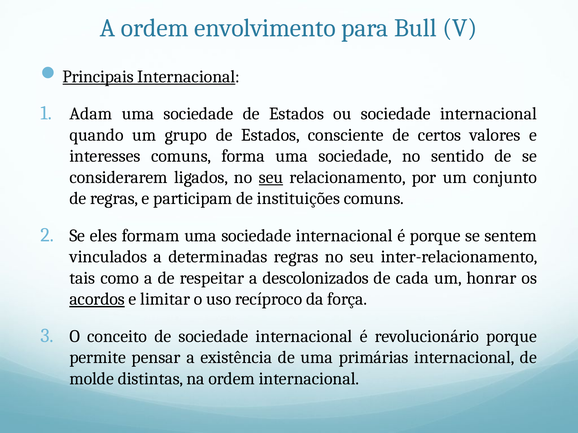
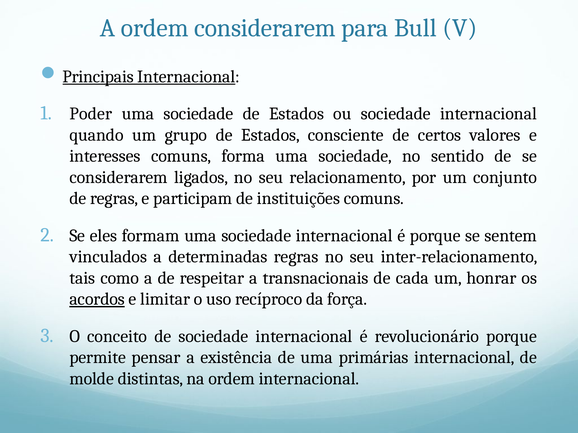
ordem envolvimento: envolvimento -> considerarem
Adam: Adam -> Poder
seu at (271, 177) underline: present -> none
descolonizados: descolonizados -> transnacionais
